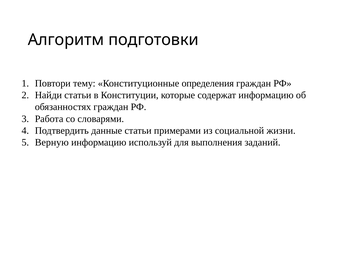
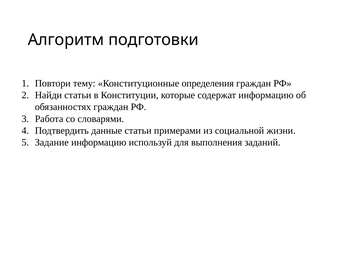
Верную: Верную -> Задание
